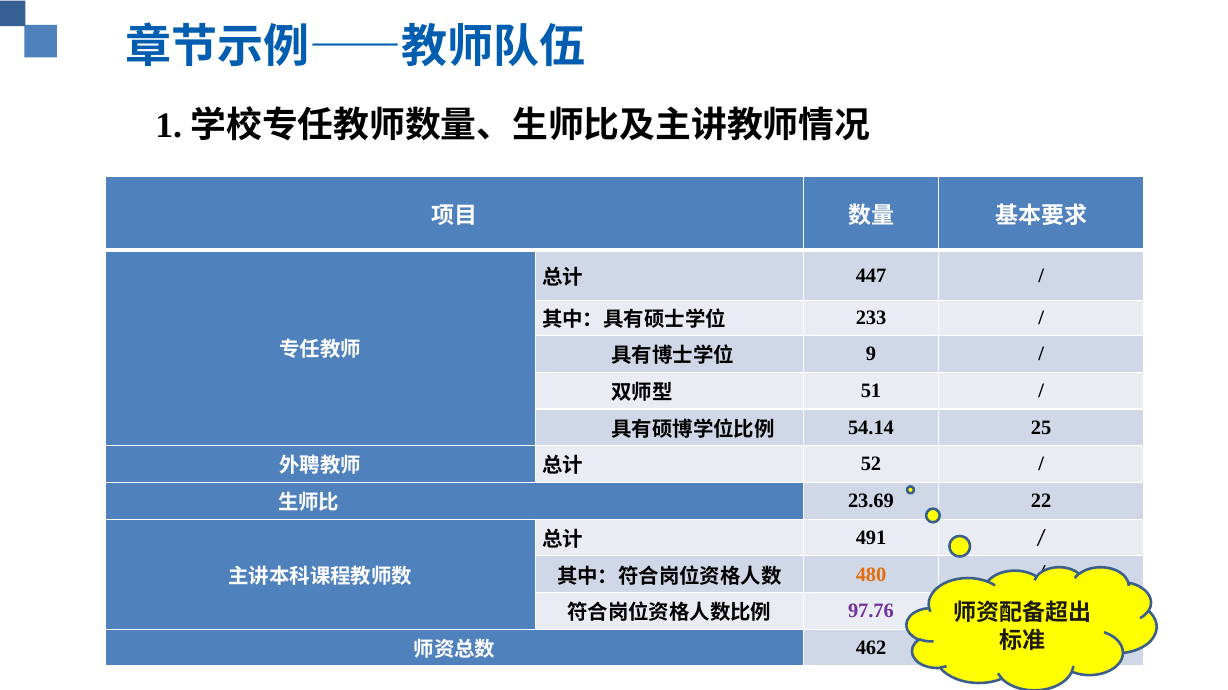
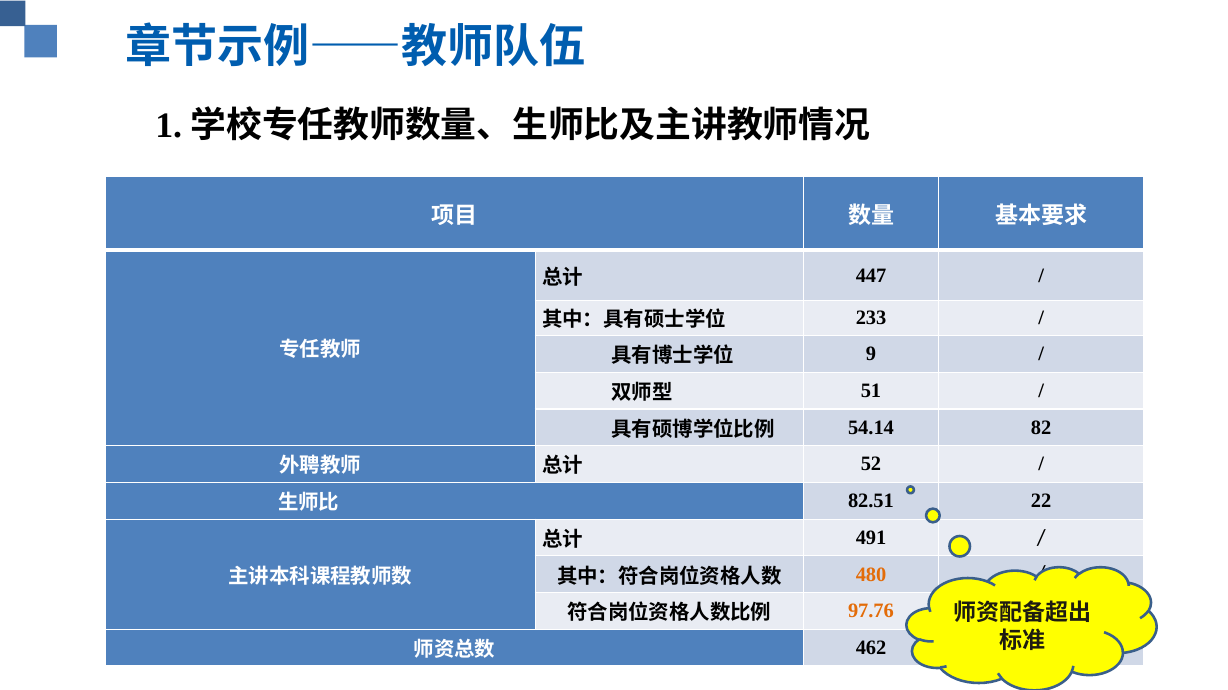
25: 25 -> 82
23.69: 23.69 -> 82.51
97.76 colour: purple -> orange
